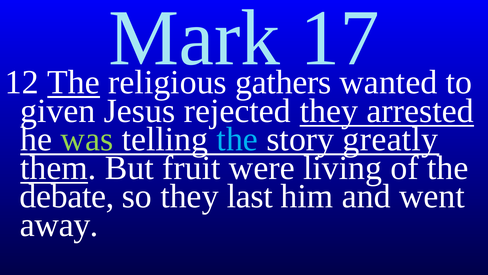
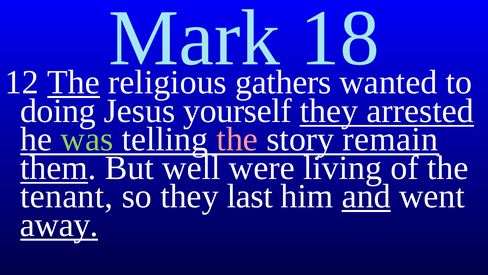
17: 17 -> 18
given: given -> doing
rejected: rejected -> yourself
the at (237, 139) colour: light blue -> pink
greatly: greatly -> remain
fruit: fruit -> well
debate: debate -> tenant
and underline: none -> present
away underline: none -> present
